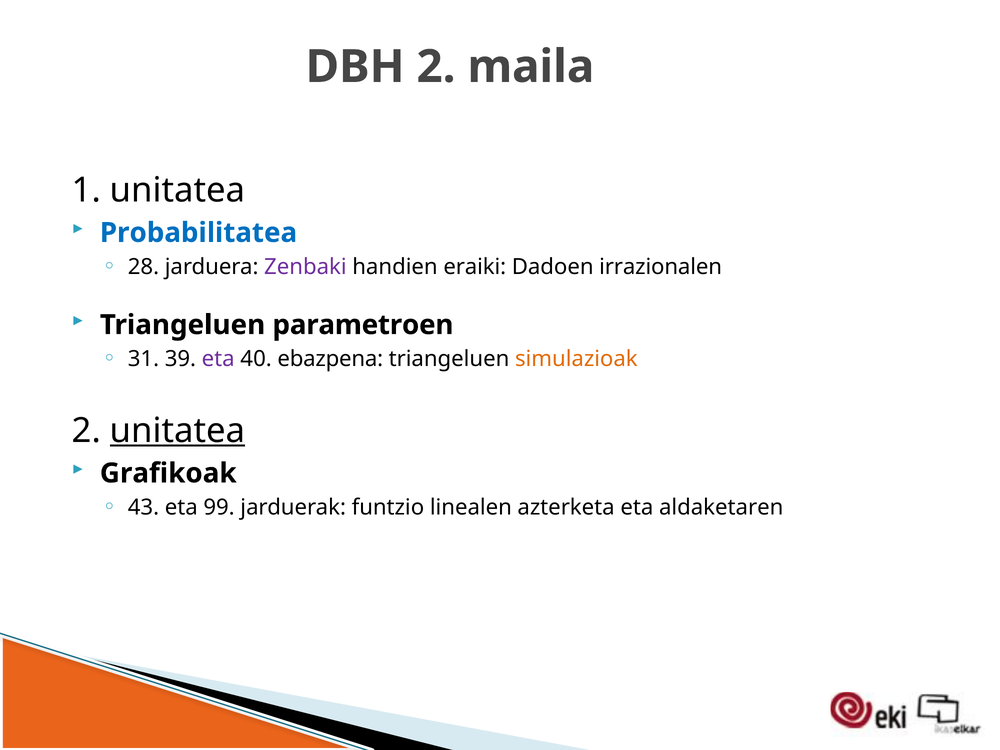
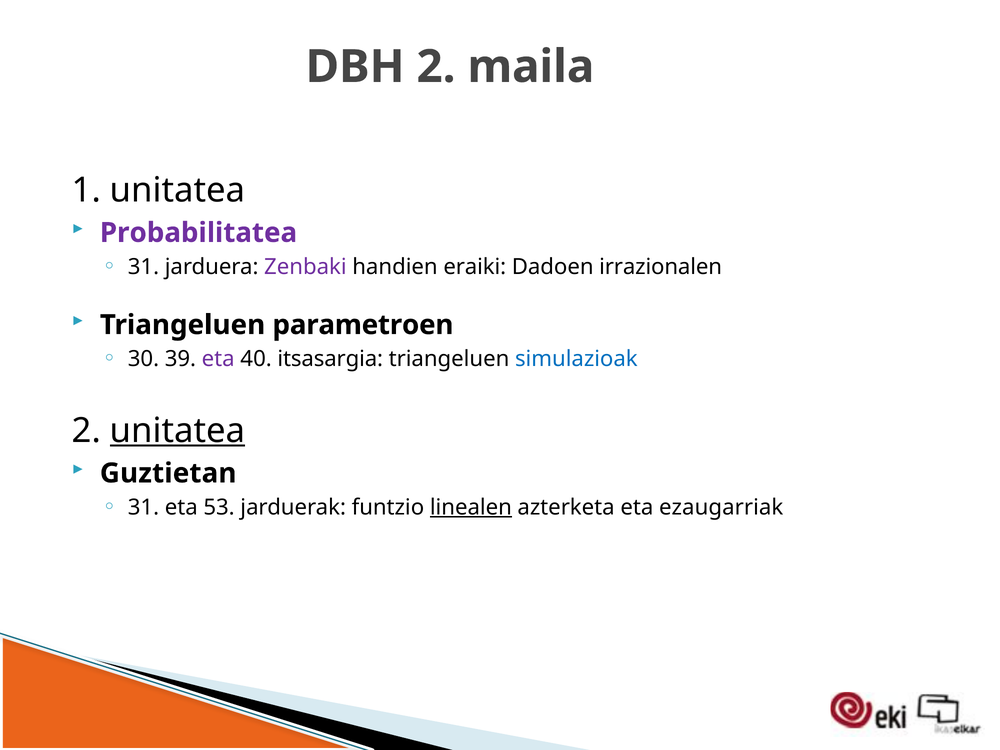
Probabilitatea colour: blue -> purple
28 at (143, 267): 28 -> 31
31: 31 -> 30
ebazpena: ebazpena -> itsasargia
simulazioak colour: orange -> blue
Grafikoak: Grafikoak -> Guztietan
43 at (143, 507): 43 -> 31
99: 99 -> 53
linealen underline: none -> present
aldaketaren: aldaketaren -> ezaugarriak
